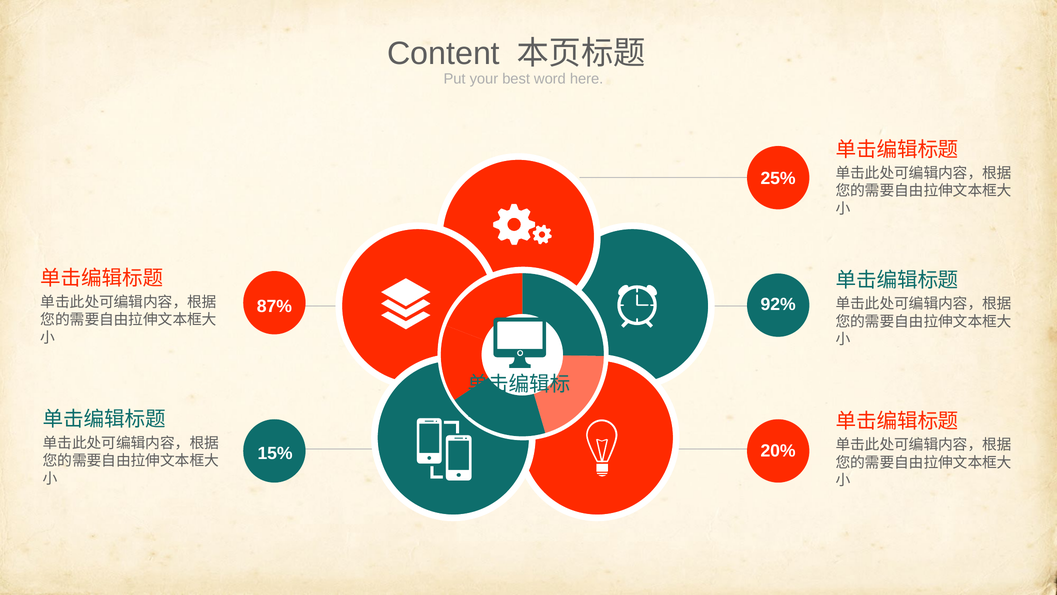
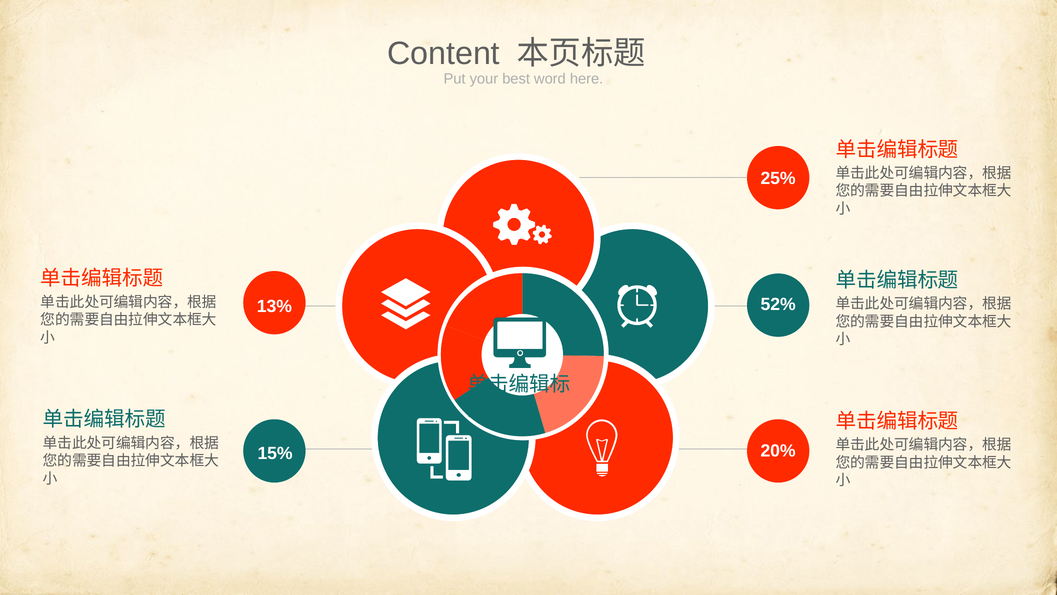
92%: 92% -> 52%
87%: 87% -> 13%
